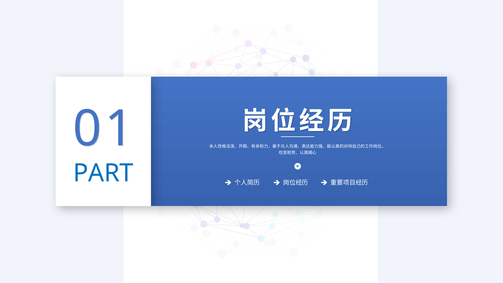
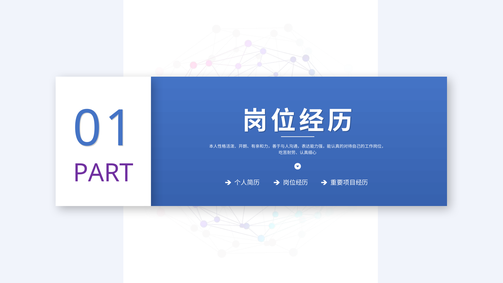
PART colour: blue -> purple
